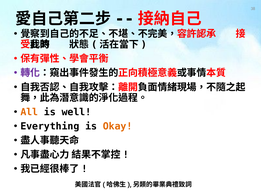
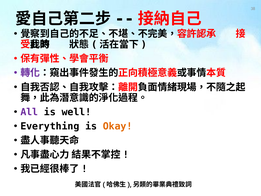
All colour: orange -> purple
